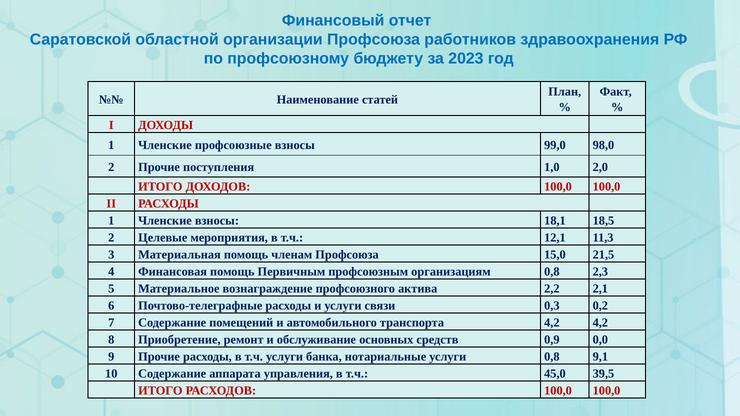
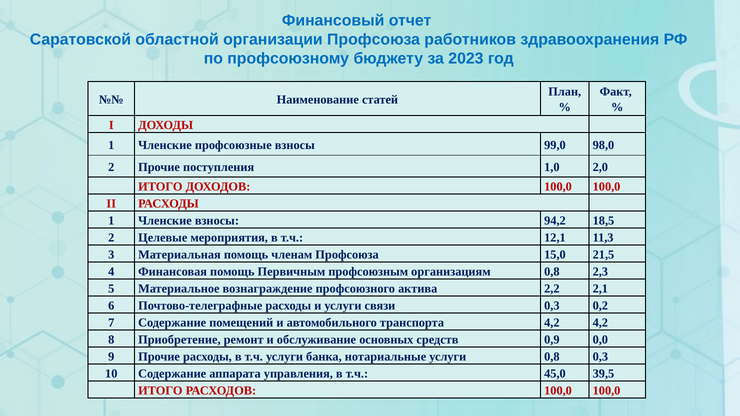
18,1: 18,1 -> 94,2
0,8 9,1: 9,1 -> 0,3
